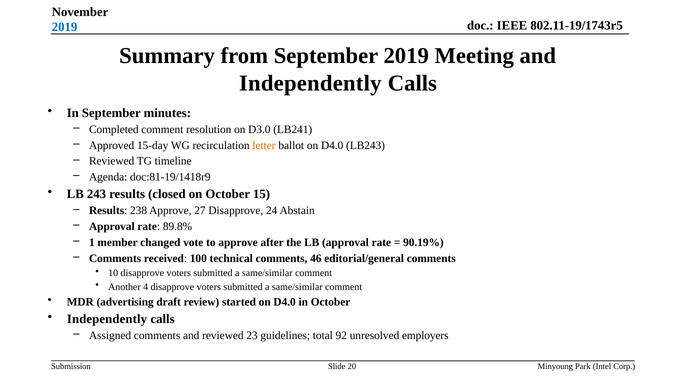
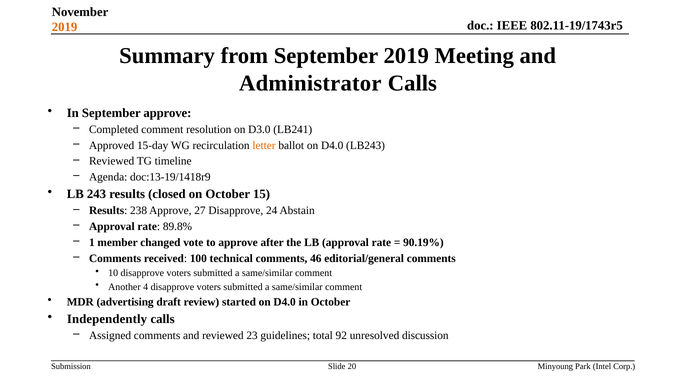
2019 at (65, 27) colour: blue -> orange
Independently at (310, 83): Independently -> Administrator
September minutes: minutes -> approve
doc:81-19/1418r9: doc:81-19/1418r9 -> doc:13-19/1418r9
employers: employers -> discussion
